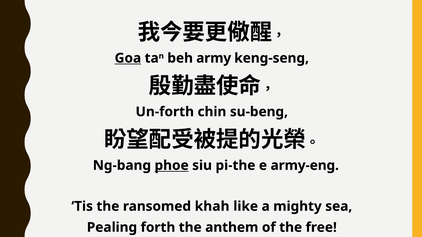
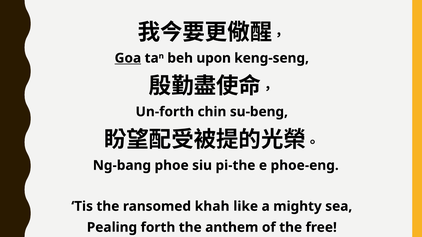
army: army -> upon
phoe underline: present -> none
army-eng: army-eng -> phoe-eng
